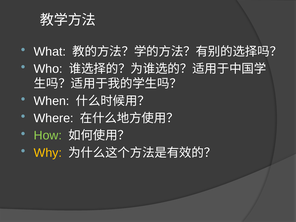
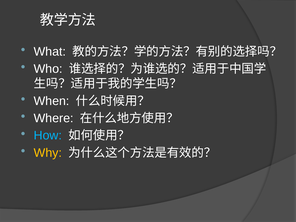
How colour: light green -> light blue
